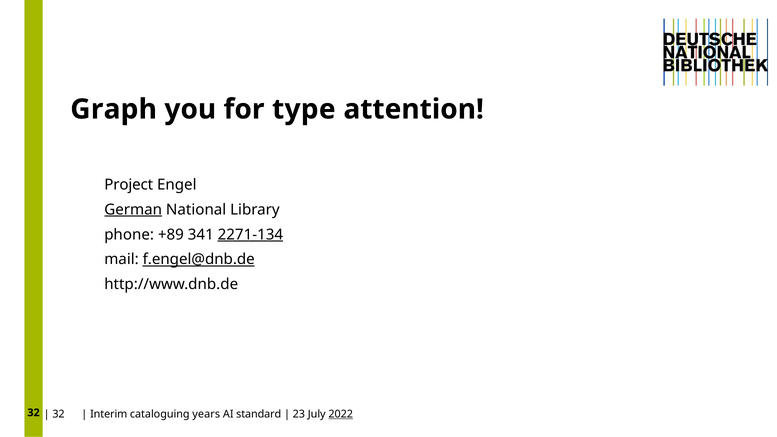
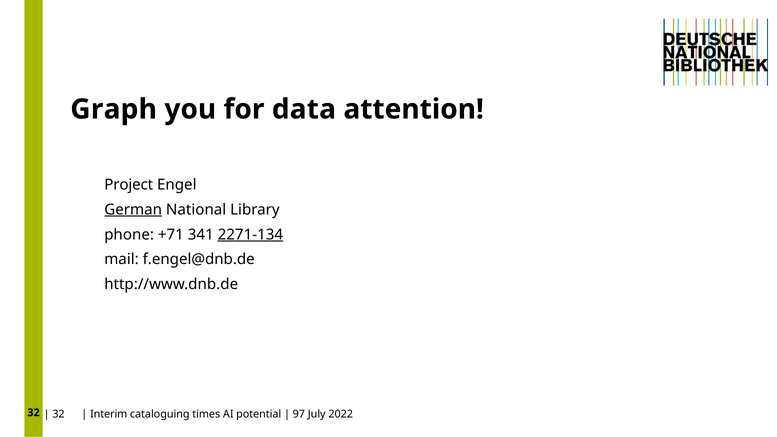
type: type -> data
+89: +89 -> +71
f.engel@dnb.de underline: present -> none
years: years -> times
standard: standard -> potential
23: 23 -> 97
2022 underline: present -> none
